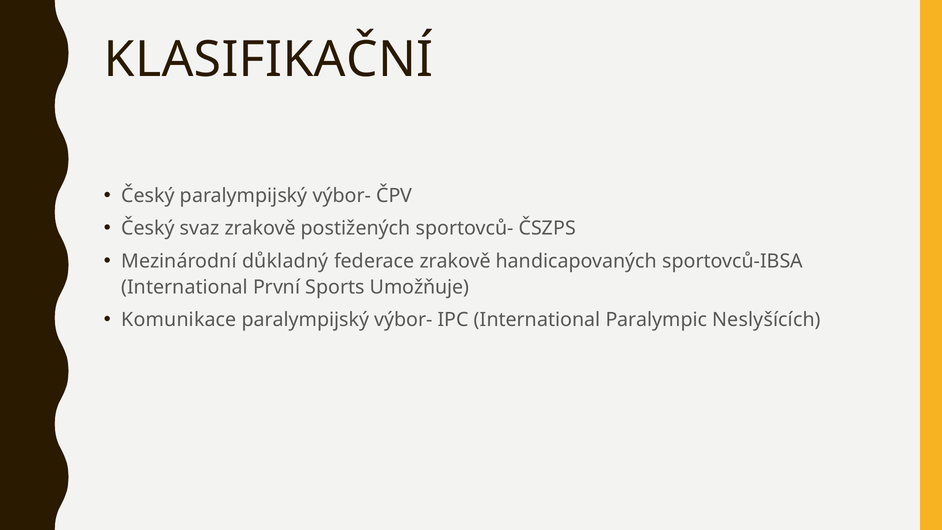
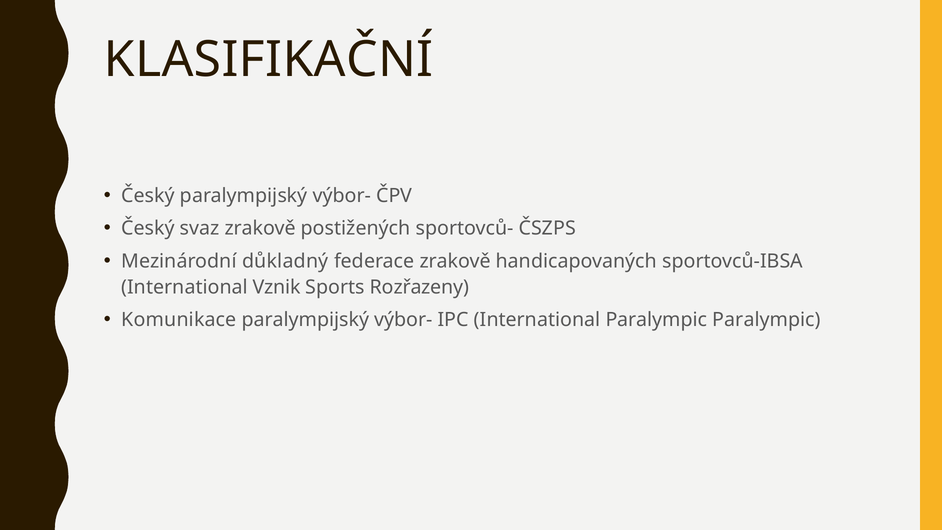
První: První -> Vznik
Umožňuje: Umožňuje -> Rozřazeny
Paralympic Neslyšících: Neslyšících -> Paralympic
